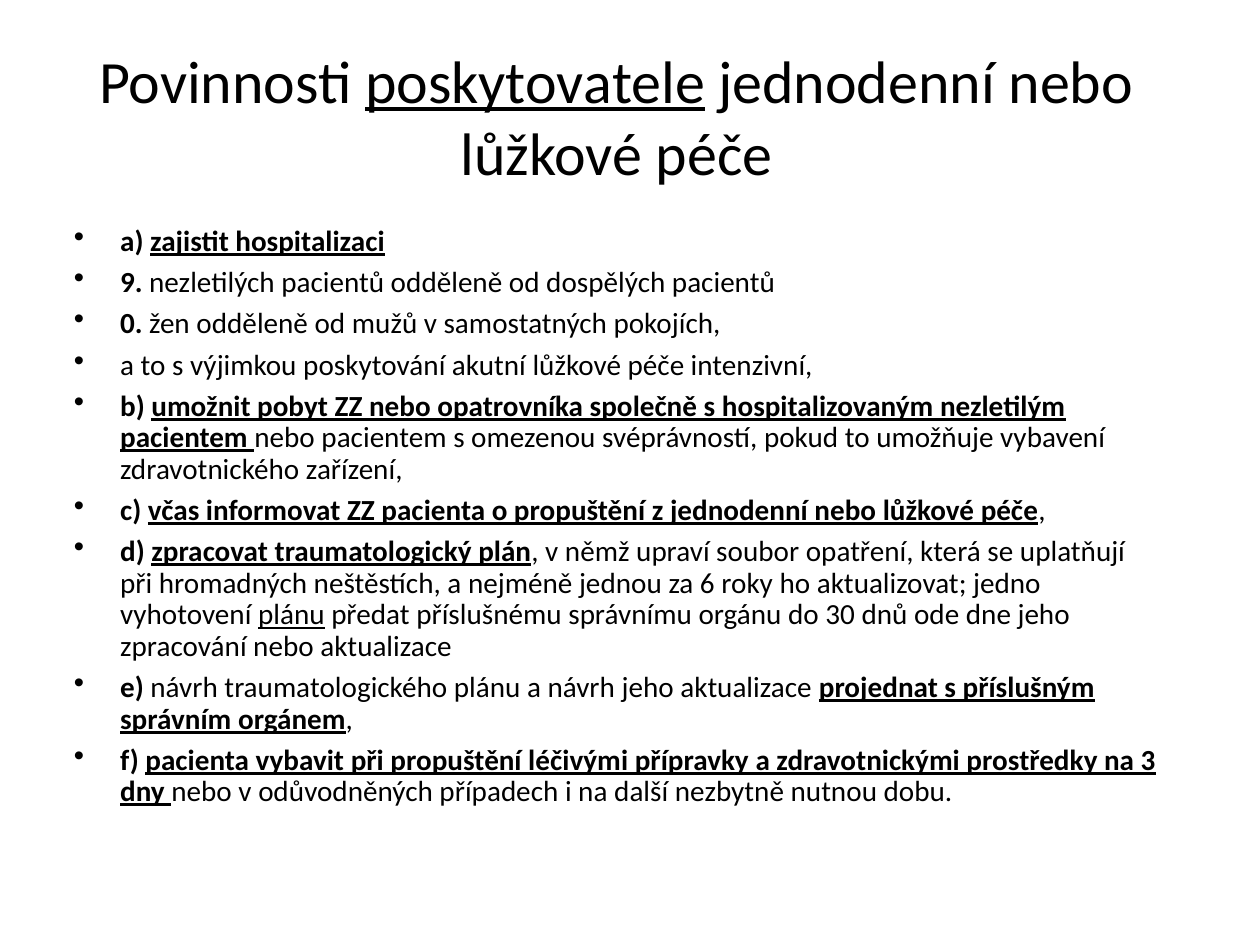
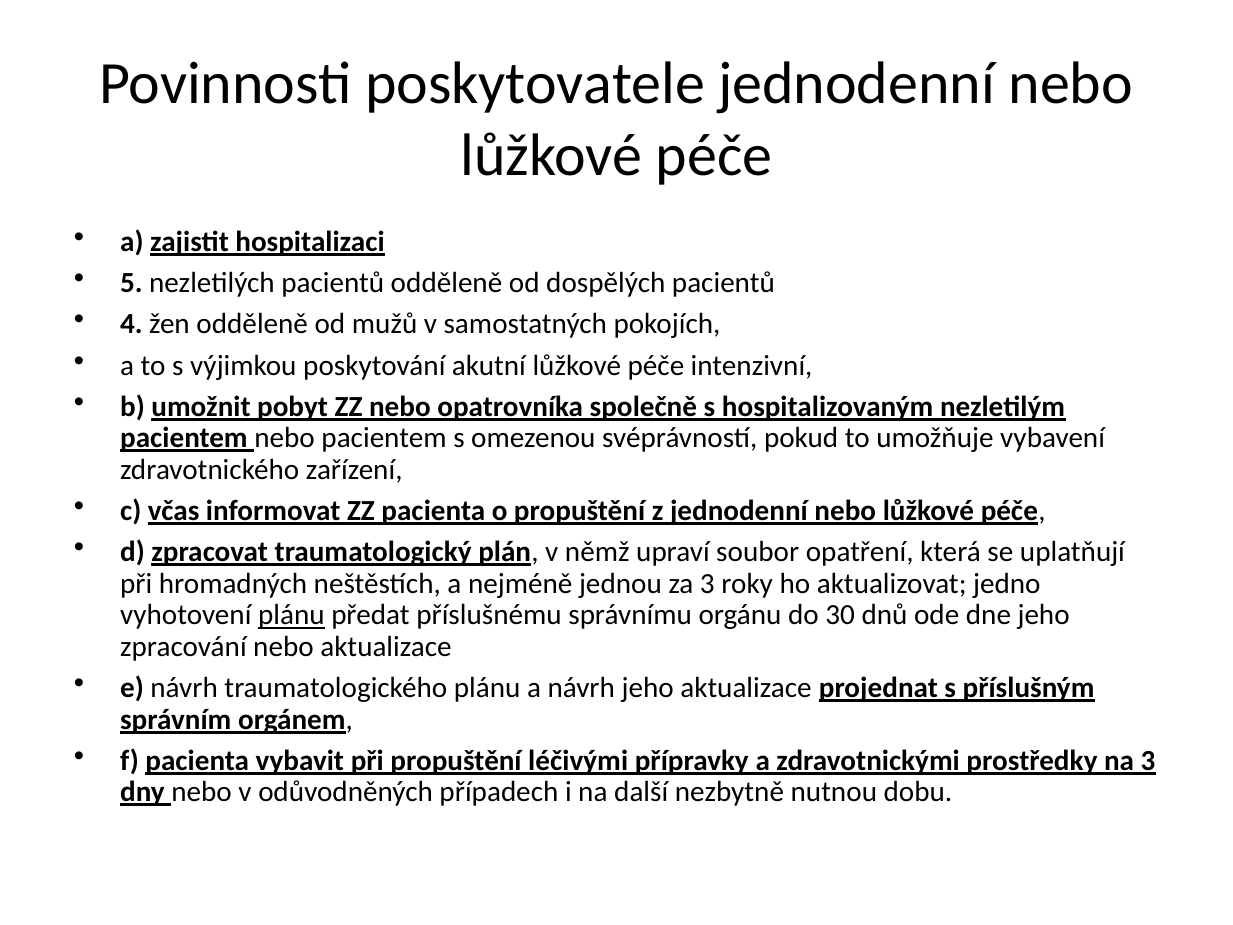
poskytovatele underline: present -> none
9: 9 -> 5
0: 0 -> 4
za 6: 6 -> 3
